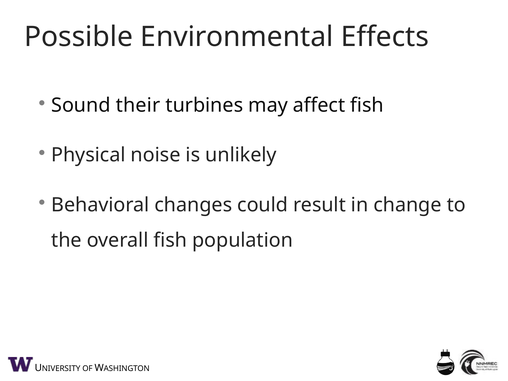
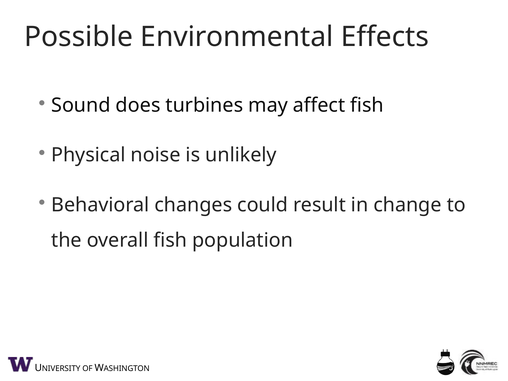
their: their -> does
